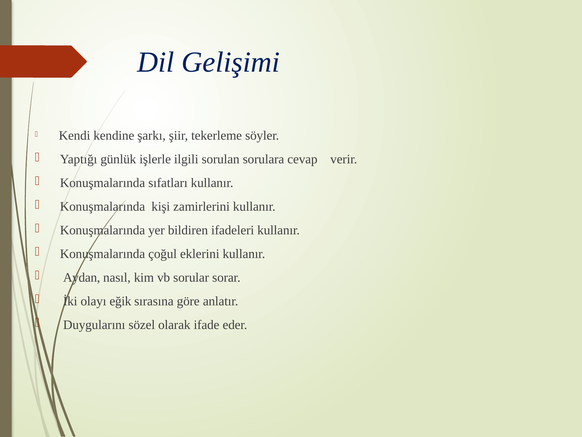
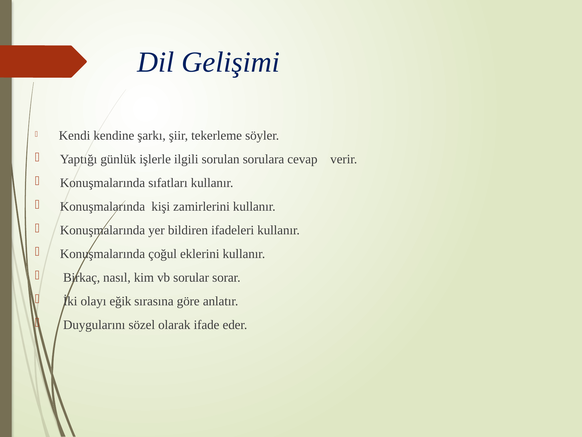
Aydan: Aydan -> Birkaç
